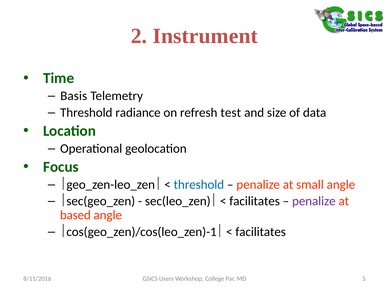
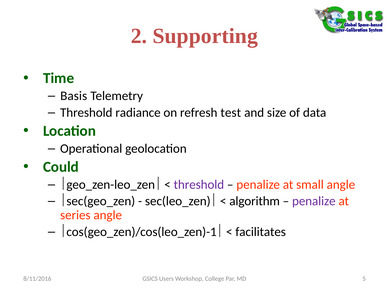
Instrument: Instrument -> Supporting
Focus: Focus -> Could
threshold at (199, 184) colour: blue -> purple
facilitates at (255, 201): facilitates -> algorithm
based: based -> series
